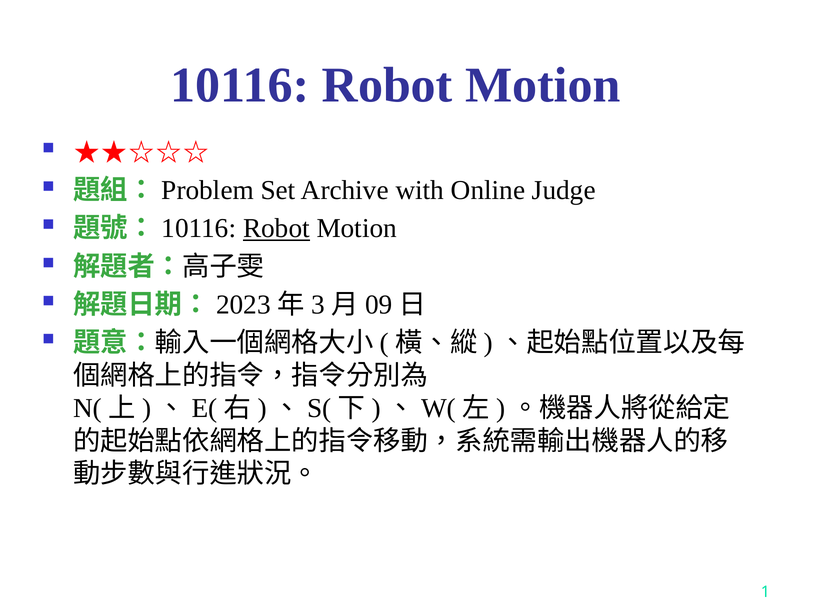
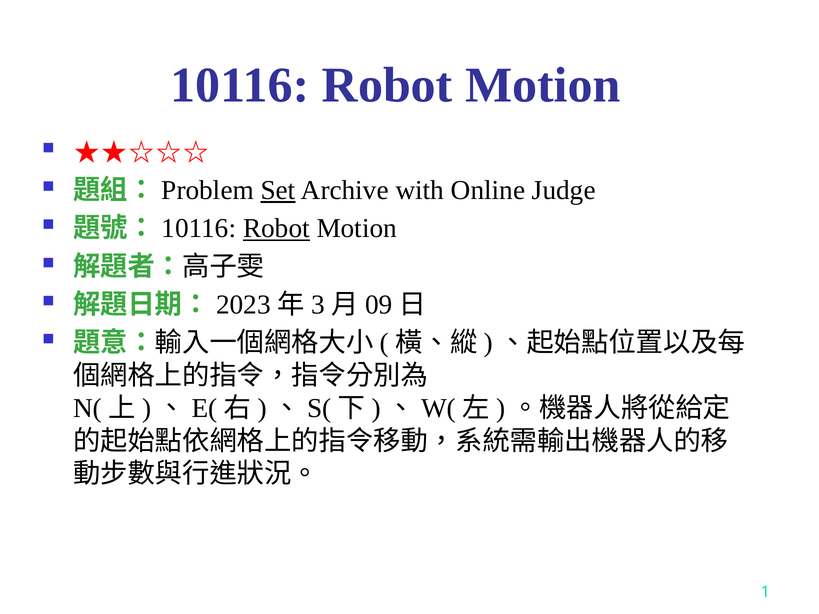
Set underline: none -> present
